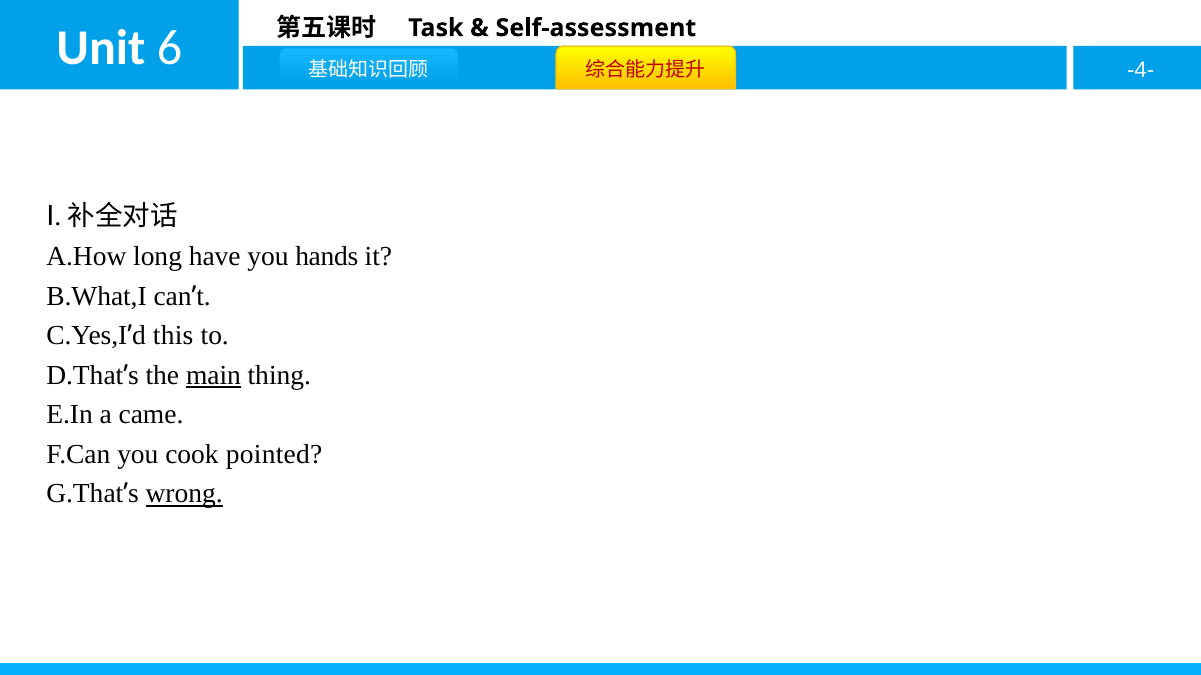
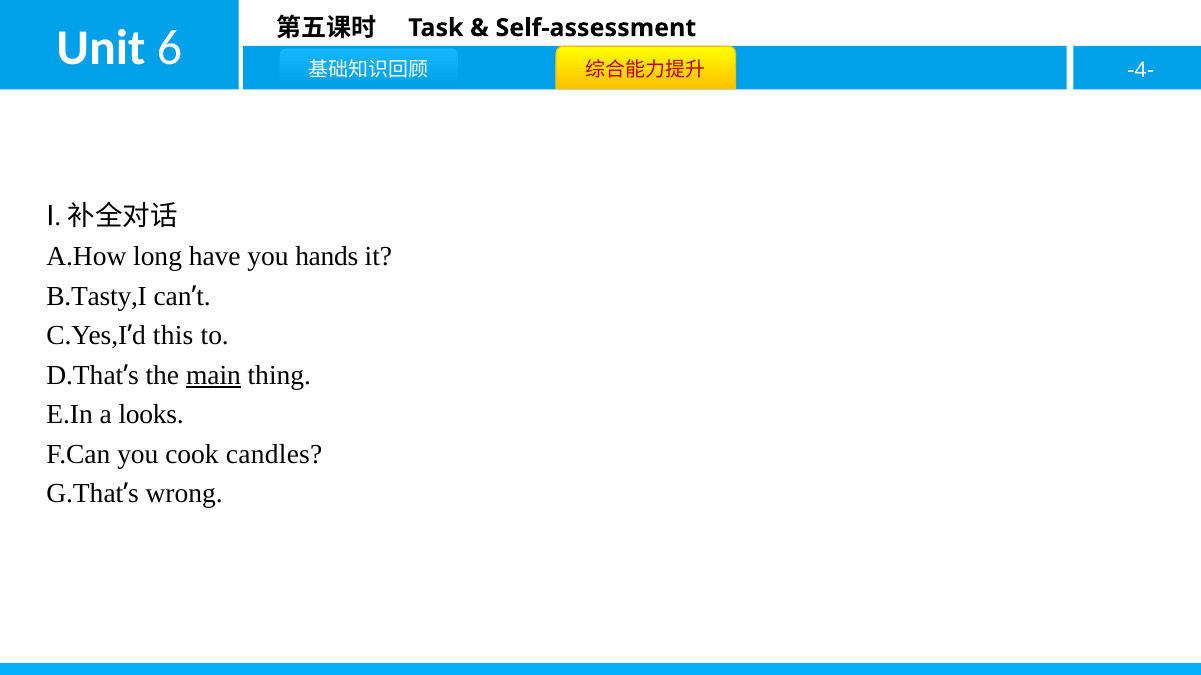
B.What,I: B.What,I -> B.Tasty,I
came: came -> looks
pointed: pointed -> candles
wrong underline: present -> none
